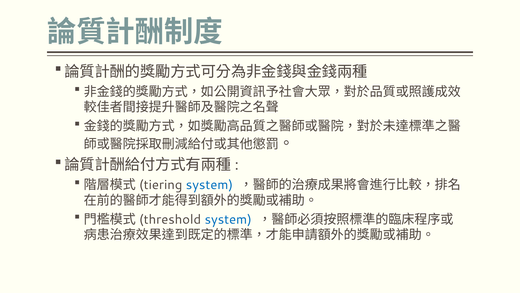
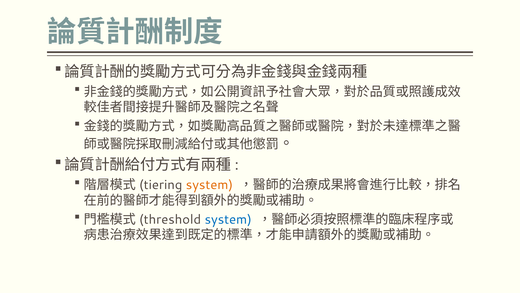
system at (209, 185) colour: blue -> orange
